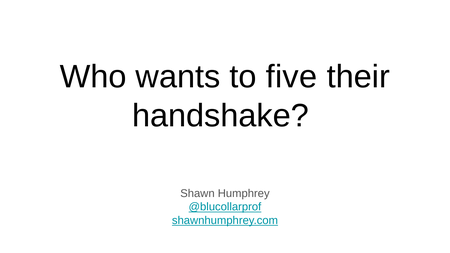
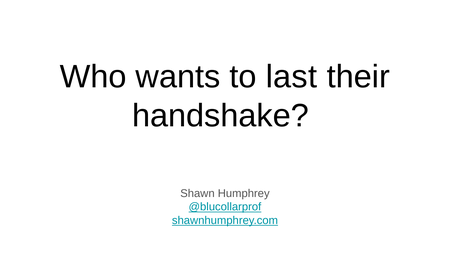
five: five -> last
